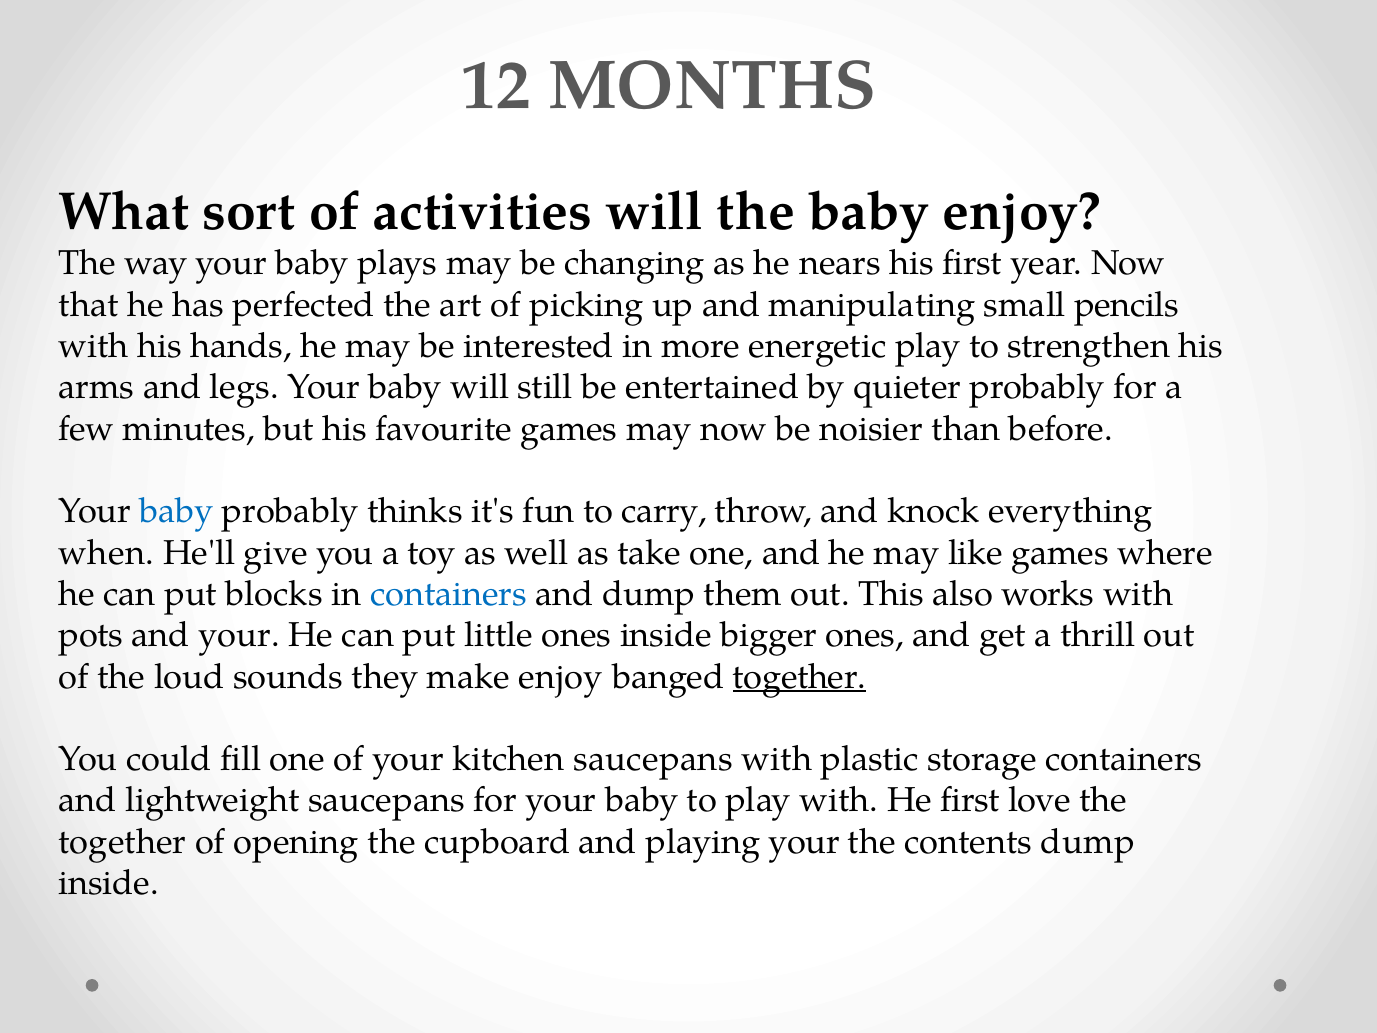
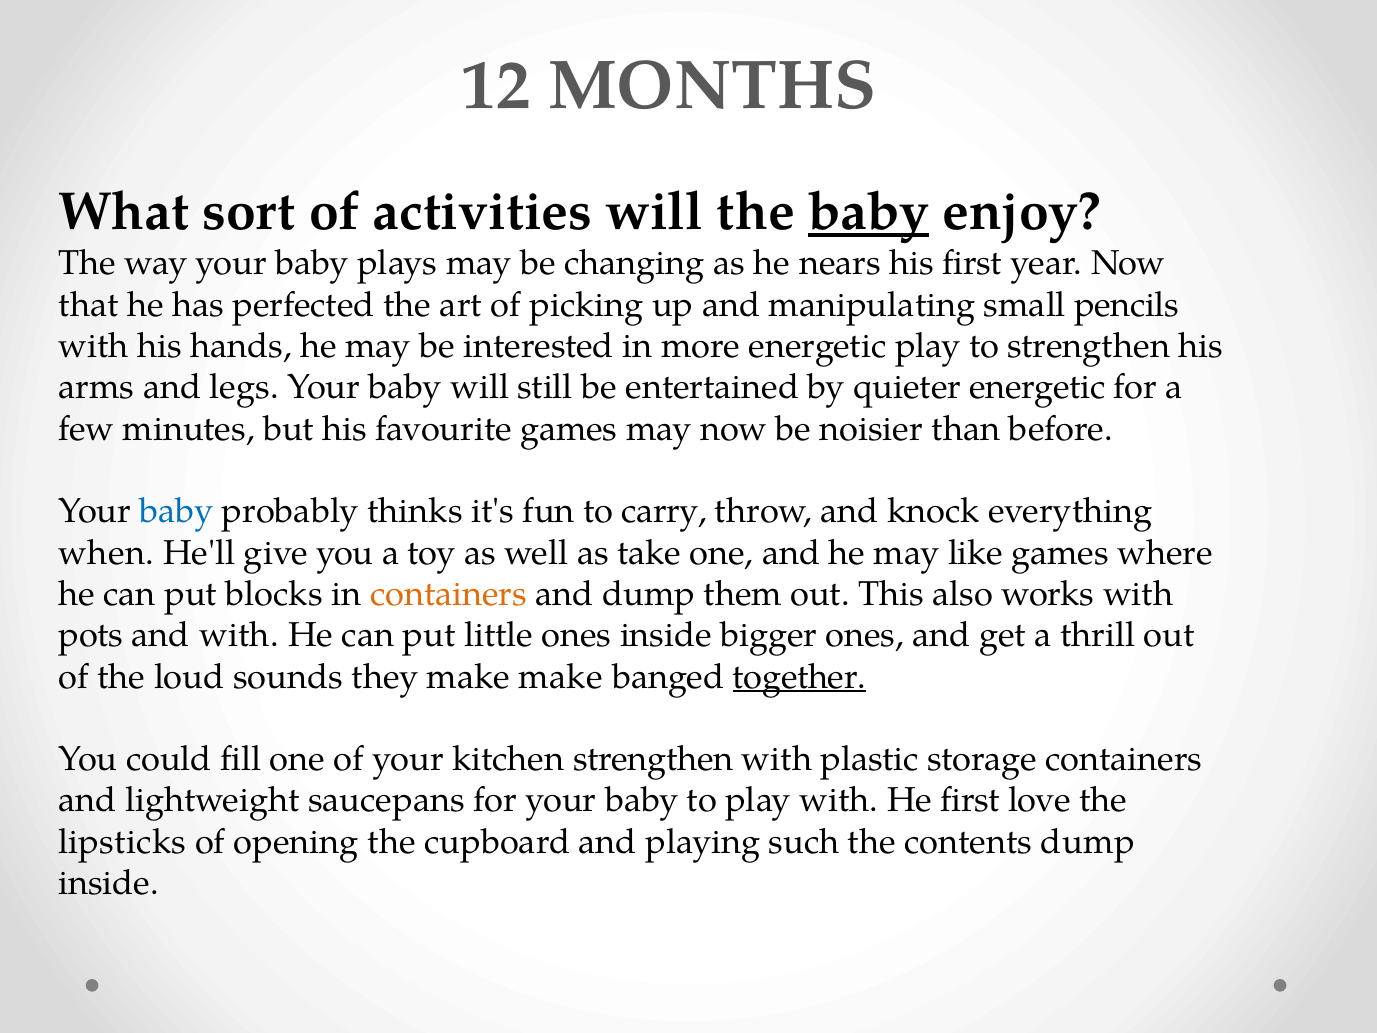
baby at (869, 212) underline: none -> present
quieter probably: probably -> energetic
containers at (449, 594) colour: blue -> orange
and your: your -> with
make enjoy: enjoy -> make
kitchen saucepans: saucepans -> strengthen
together at (122, 842): together -> lipsticks
playing your: your -> such
